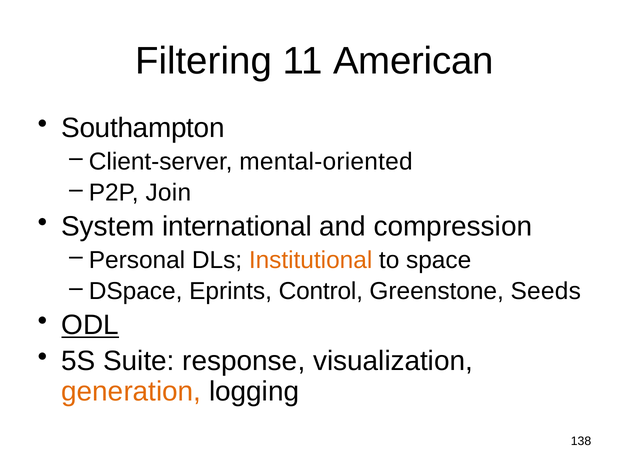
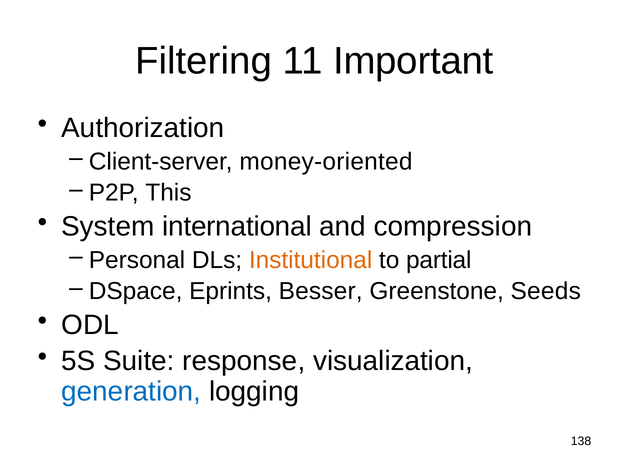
American: American -> Important
Southampton: Southampton -> Authorization
mental-oriented: mental-oriented -> money-oriented
Join: Join -> This
space: space -> partial
Control: Control -> Besser
ODL underline: present -> none
generation colour: orange -> blue
